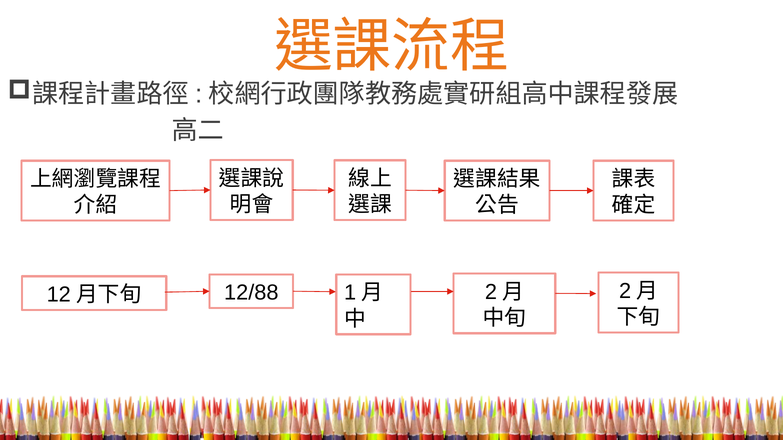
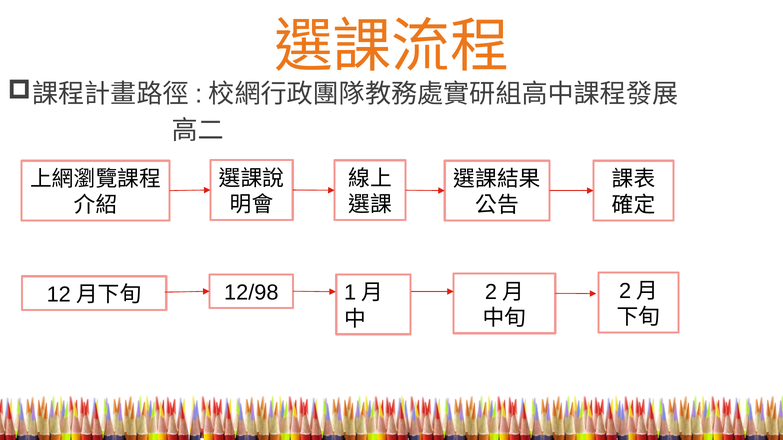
12/88: 12/88 -> 12/98
